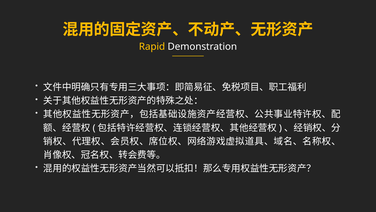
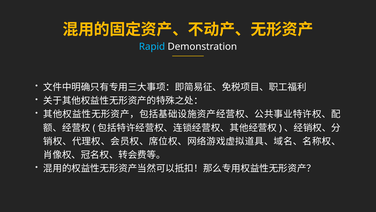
Rapid colour: yellow -> light blue
